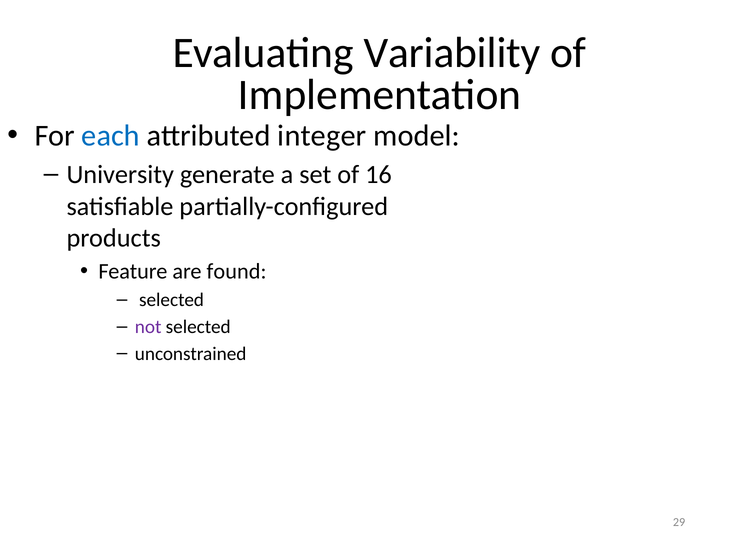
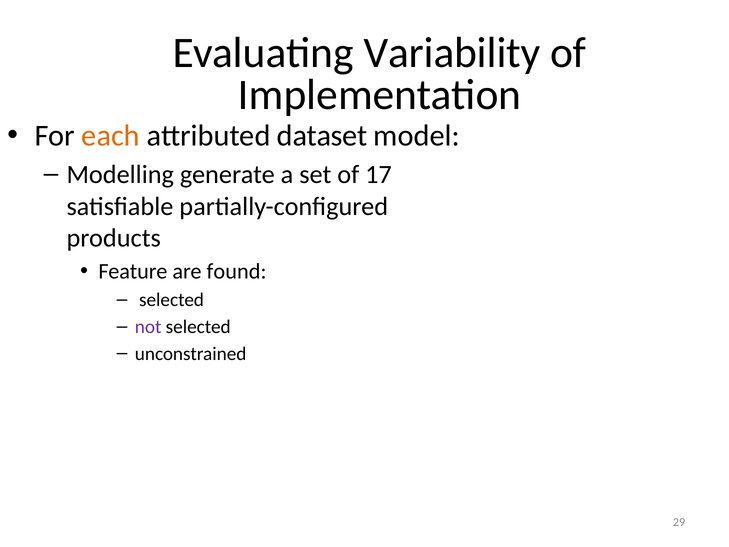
each colour: blue -> orange
integer: integer -> dataset
University: University -> Modelling
16: 16 -> 17
